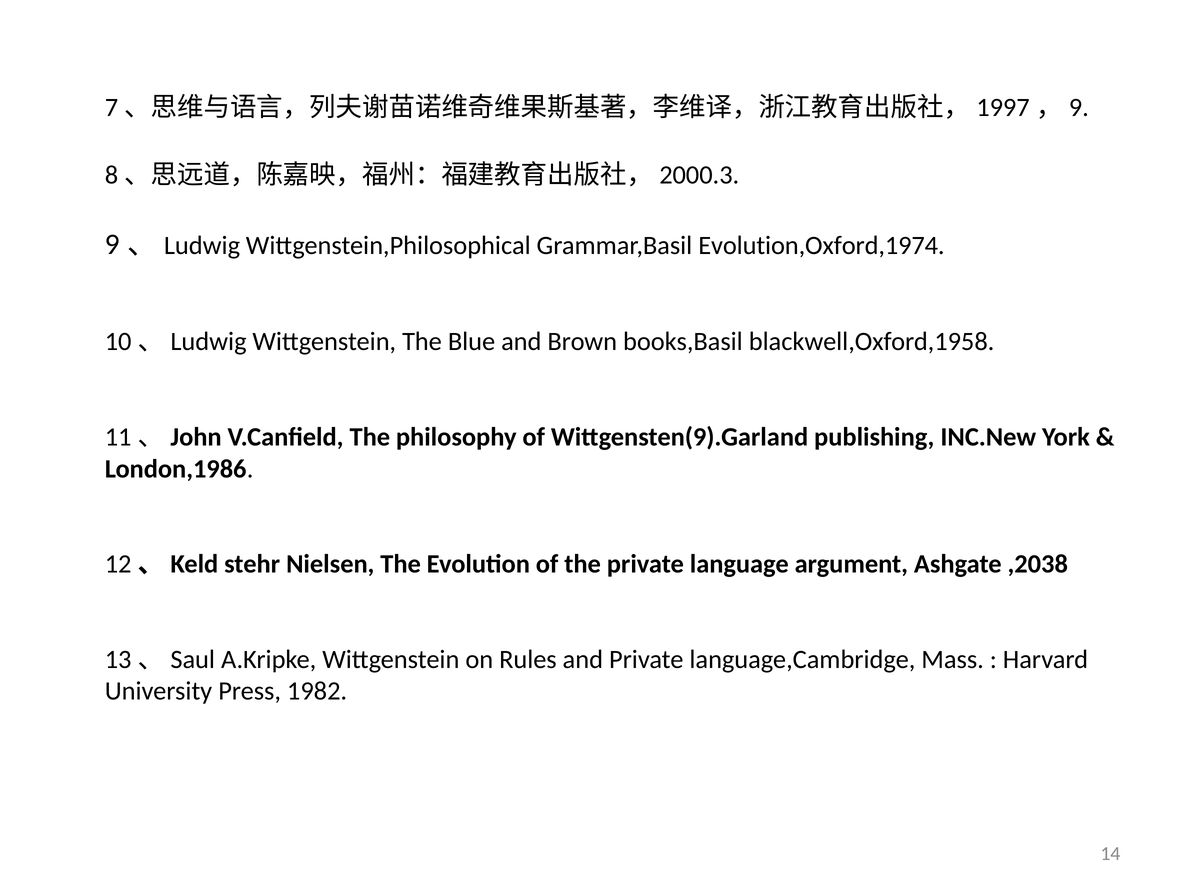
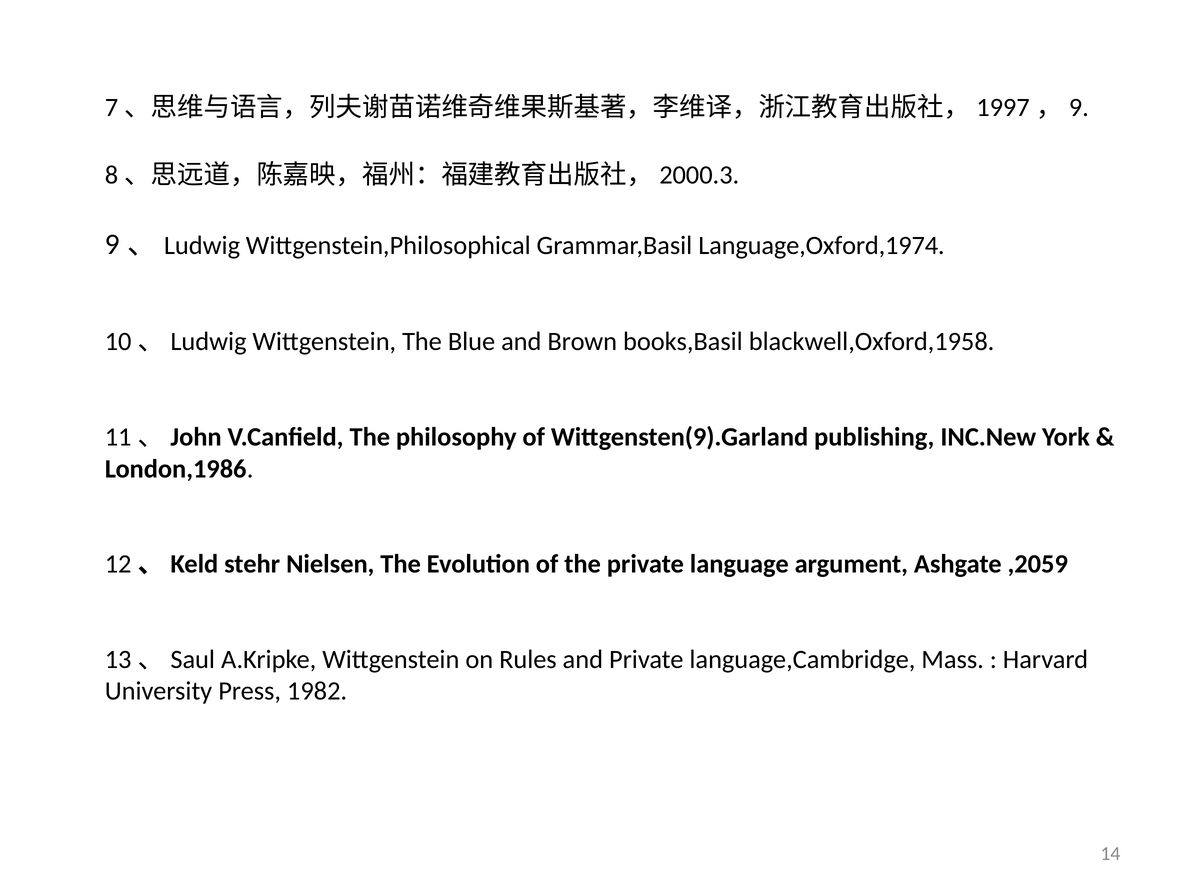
Evolution,Oxford,1974: Evolution,Oxford,1974 -> Language,Oxford,1974
,2038: ,2038 -> ,2059
